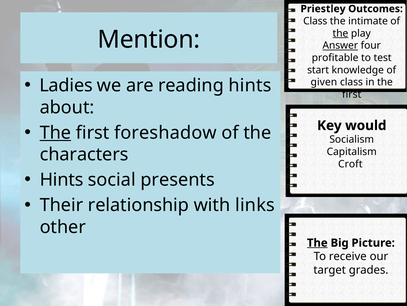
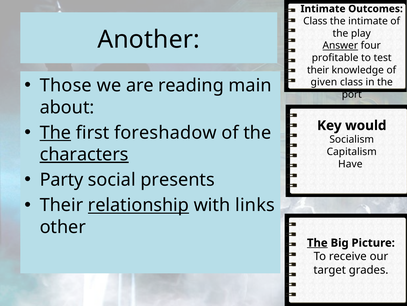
Priestley at (323, 9): Priestley -> Intimate
the at (340, 33) underline: present -> none
Mention: Mention -> Another
start at (318, 70): start -> their
Ladies: Ladies -> Those
reading hints: hints -> main
first at (352, 94): first -> port
characters underline: none -> present
Croft: Croft -> Have
Hints at (62, 179): Hints -> Party
relationship underline: none -> present
